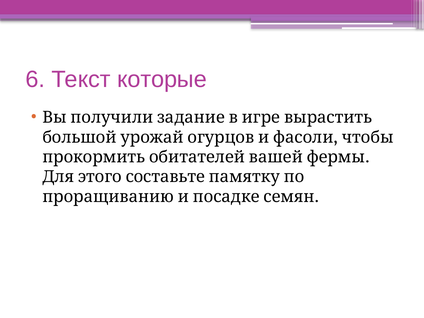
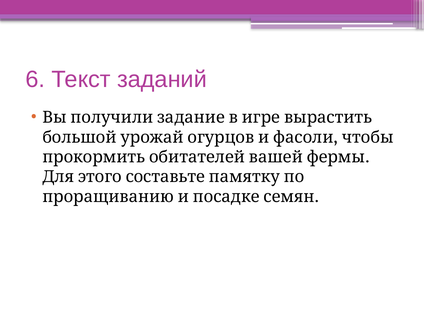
которые: которые -> заданий
